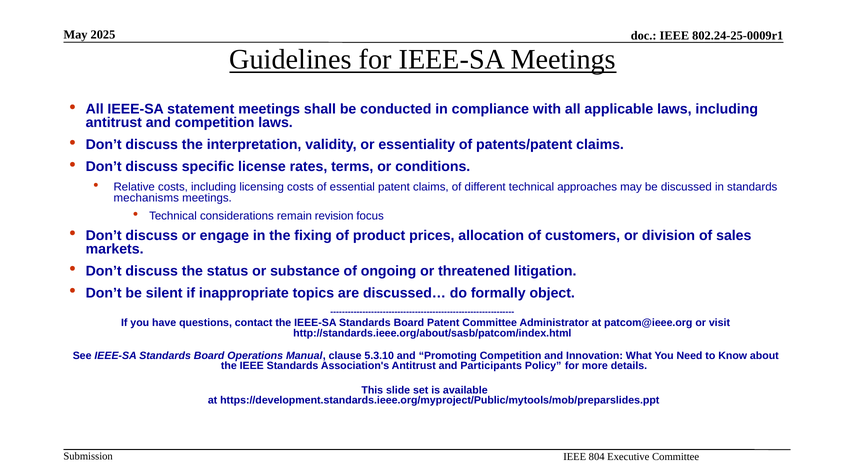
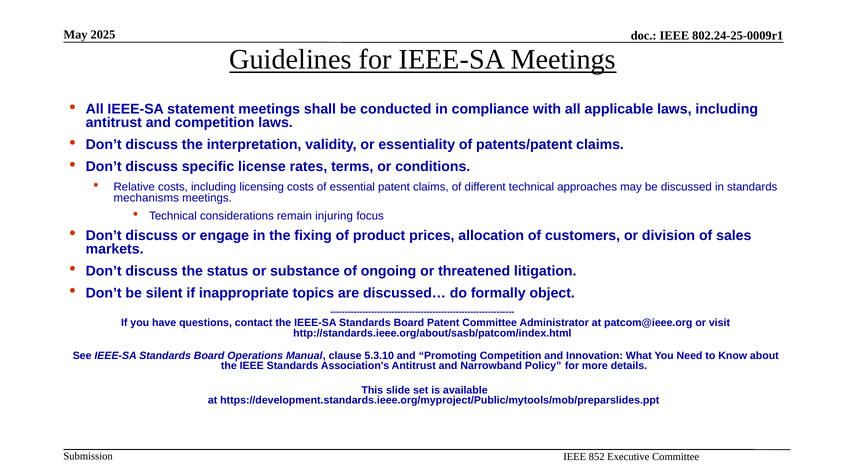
revision: revision -> injuring
Participants: Participants -> Narrowband
804: 804 -> 852
